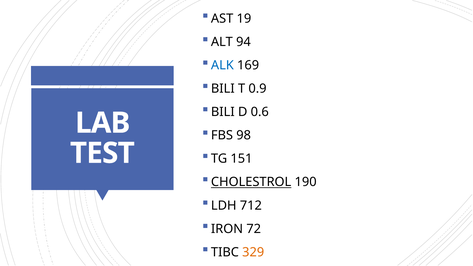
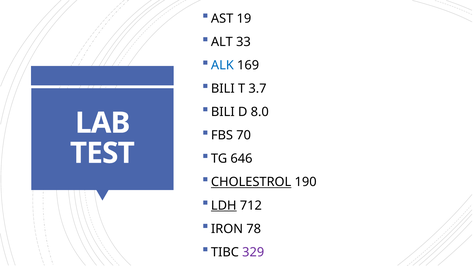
94: 94 -> 33
0.9: 0.9 -> 3.7
0.6: 0.6 -> 8.0
98: 98 -> 70
151: 151 -> 646
LDH underline: none -> present
72: 72 -> 78
329 colour: orange -> purple
